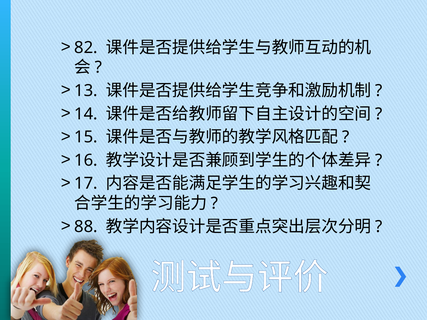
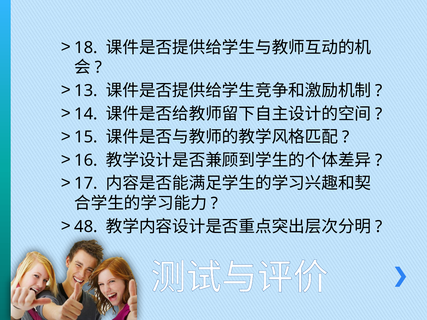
82: 82 -> 18
88: 88 -> 48
